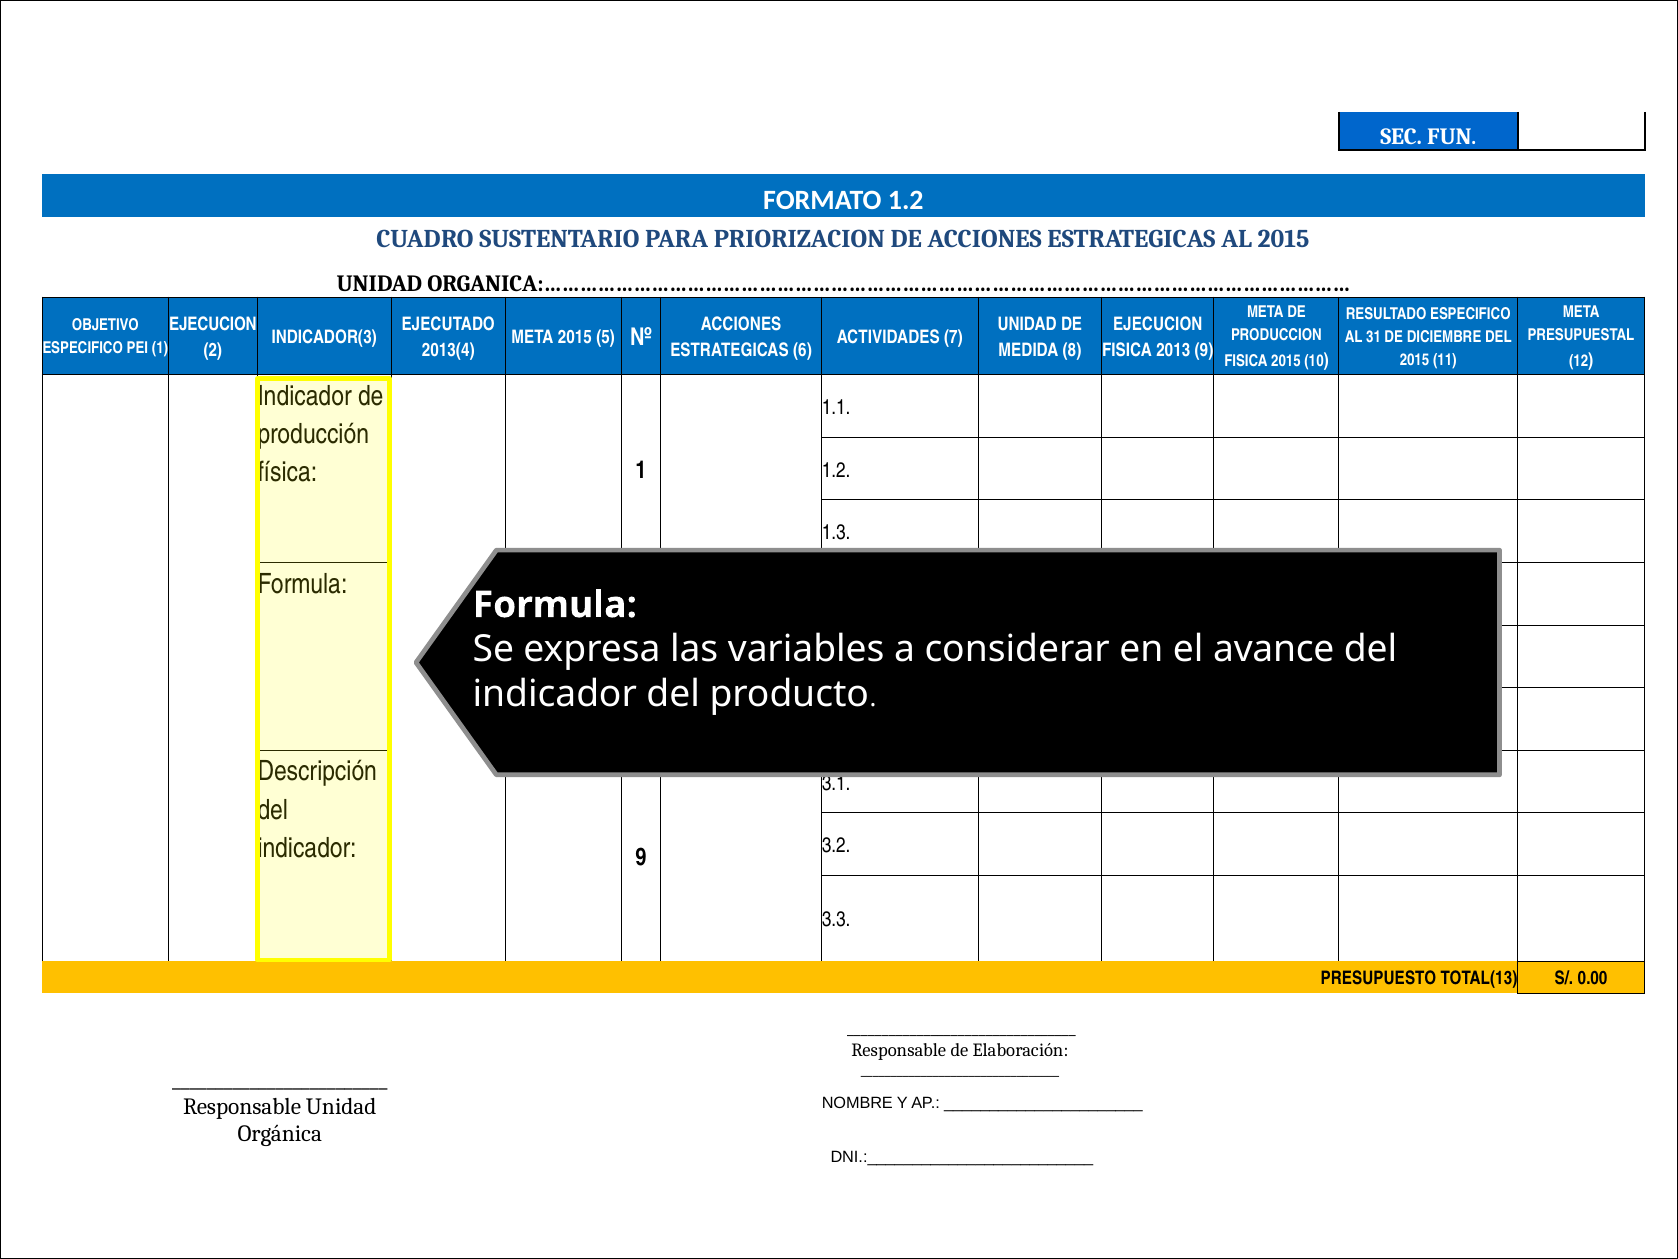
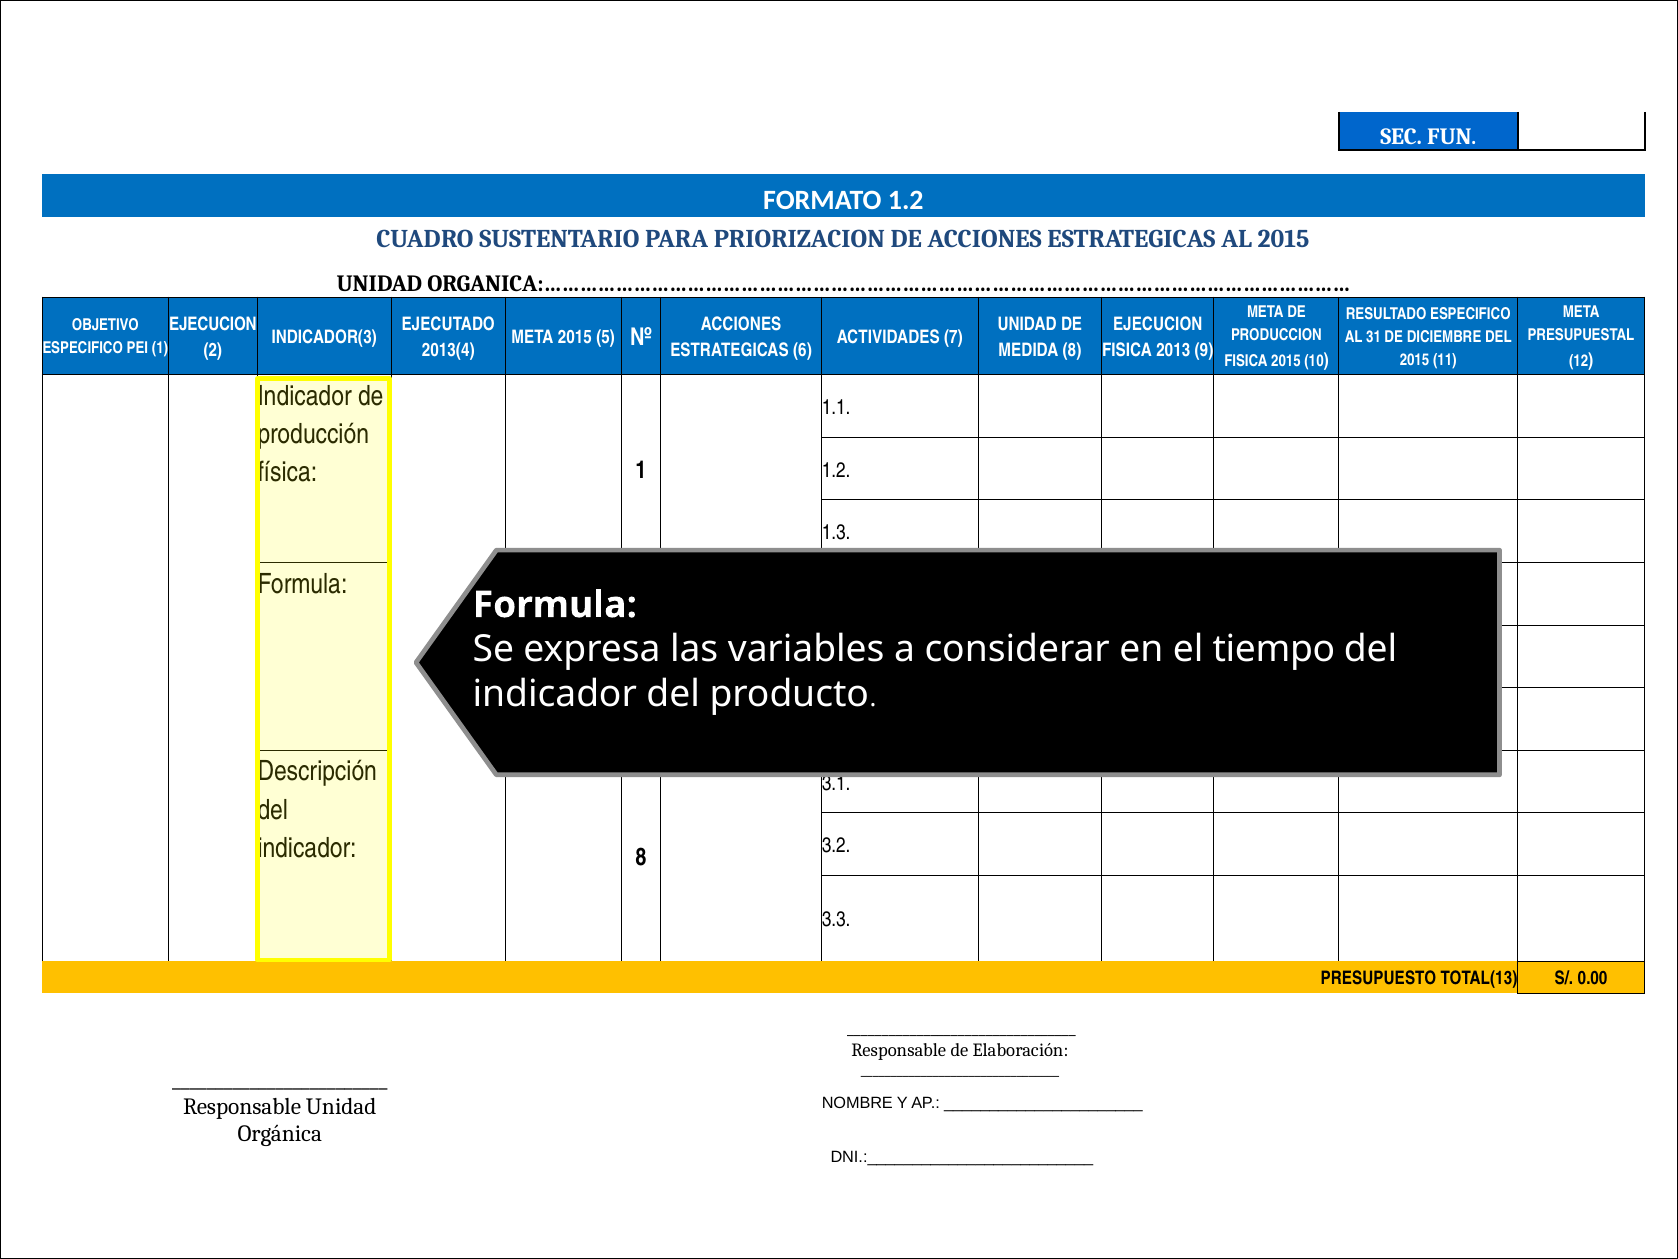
avance: avance -> tiempo
9 at (641, 857): 9 -> 8
